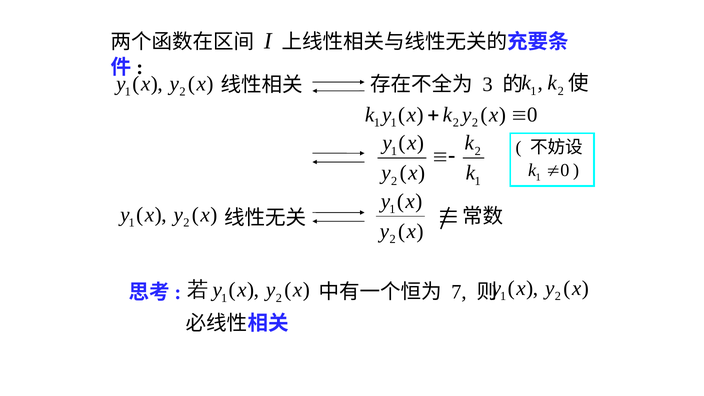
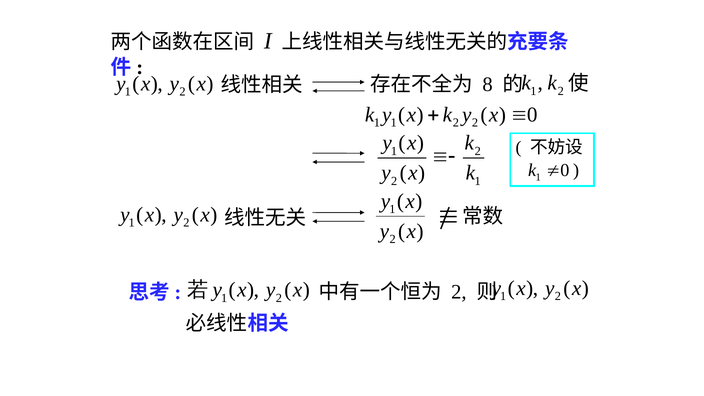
3: 3 -> 8
7 at (459, 292): 7 -> 2
